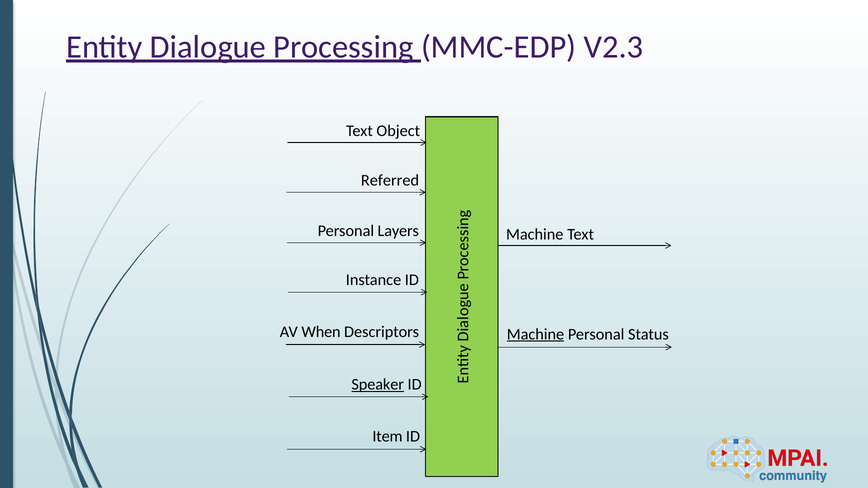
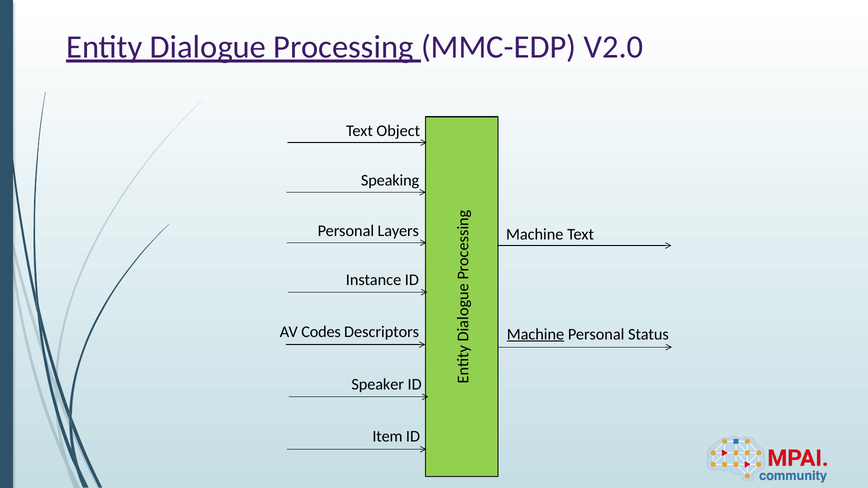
V2.3: V2.3 -> V2.0
Referred: Referred -> Speaking
When: When -> Codes
Speaker underline: present -> none
